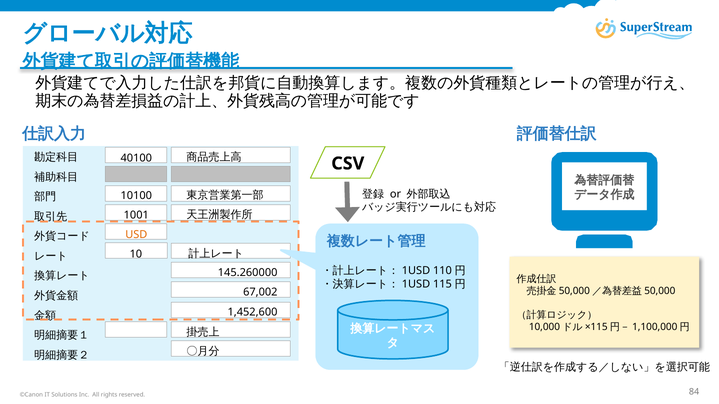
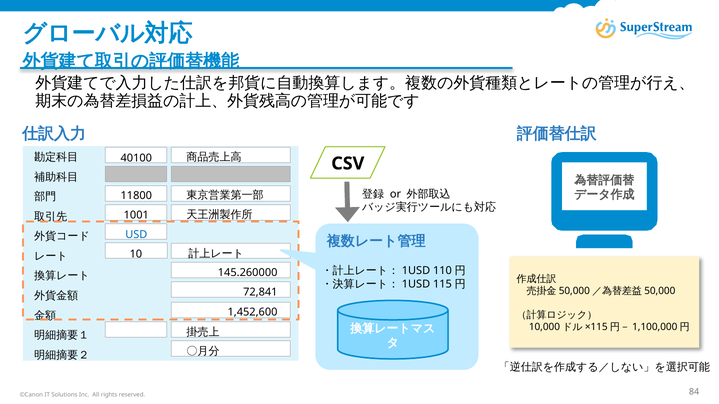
10100: 10100 -> 11800
USD colour: orange -> blue
67,002: 67,002 -> 72,841
